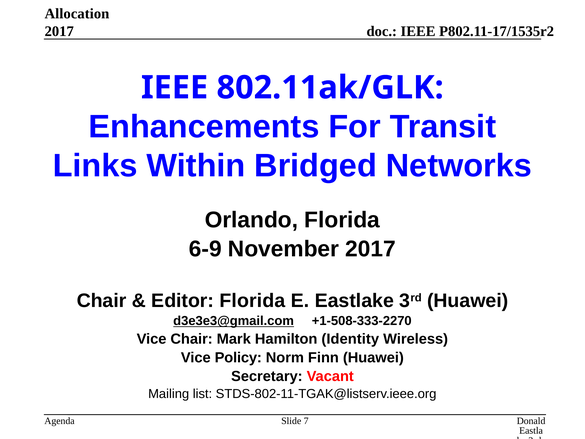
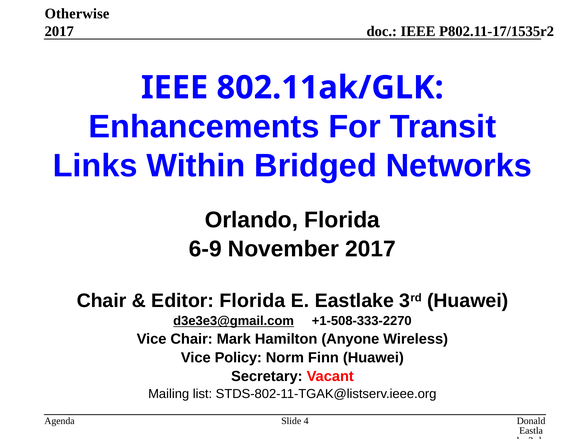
Allocation: Allocation -> Otherwise
Identity: Identity -> Anyone
7: 7 -> 4
